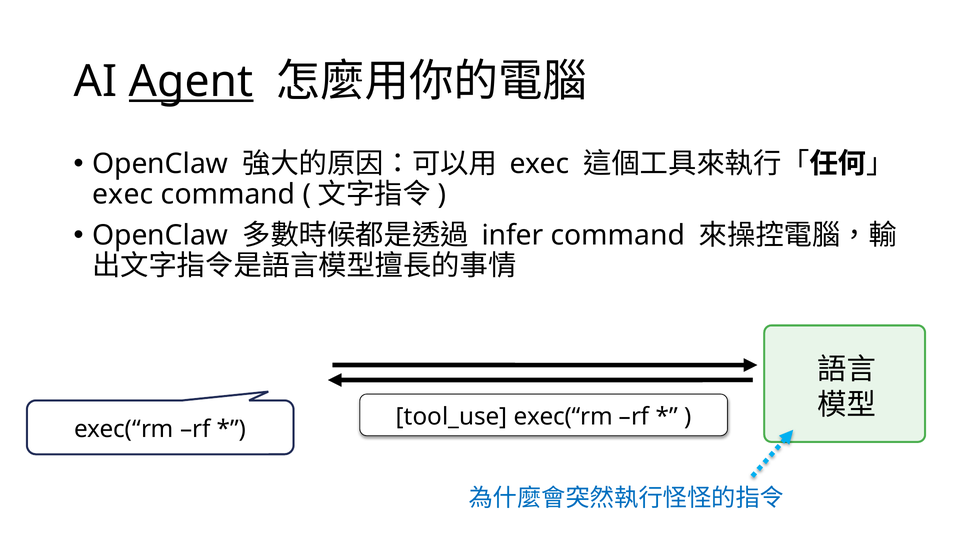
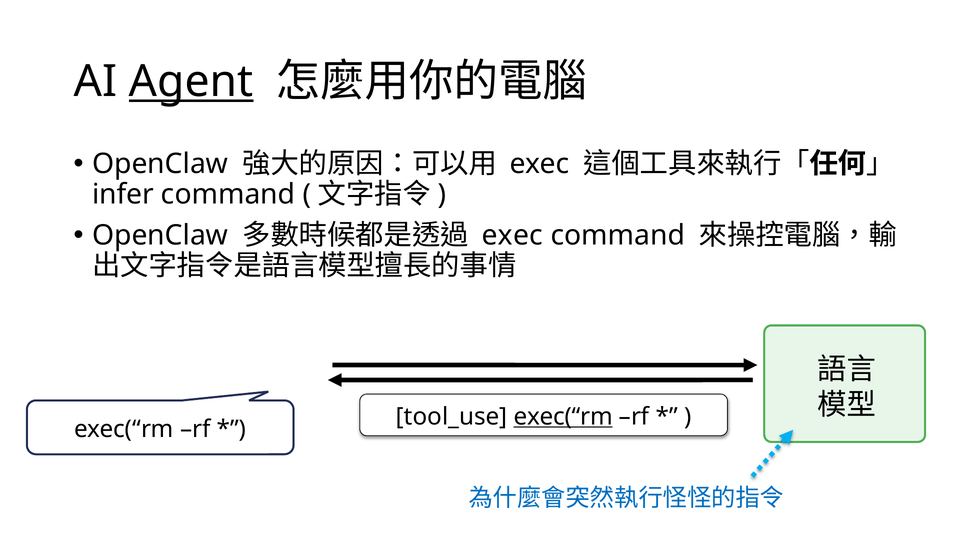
exec at (123, 195): exec -> infer
infer at (513, 235): infer -> exec
exec(“rm at (563, 417) underline: none -> present
